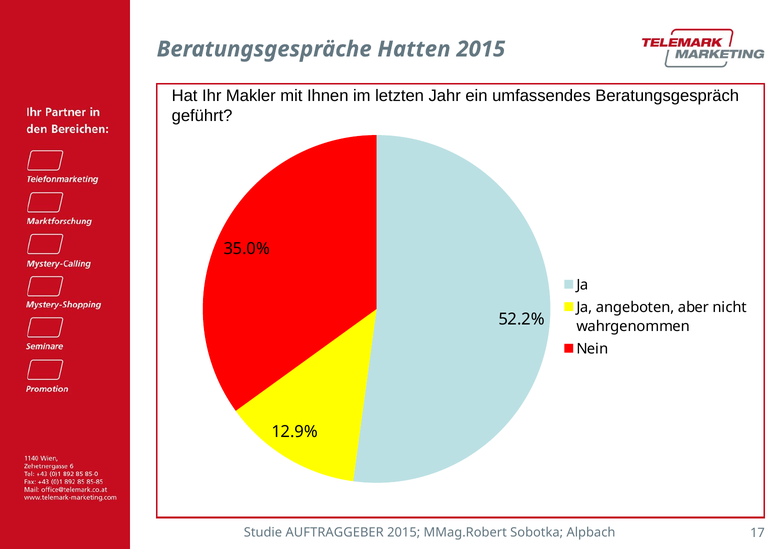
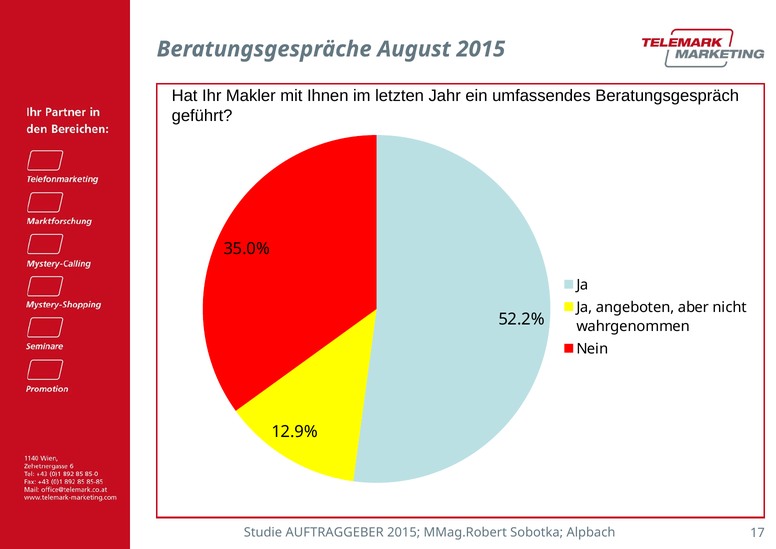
Hatten: Hatten -> August
